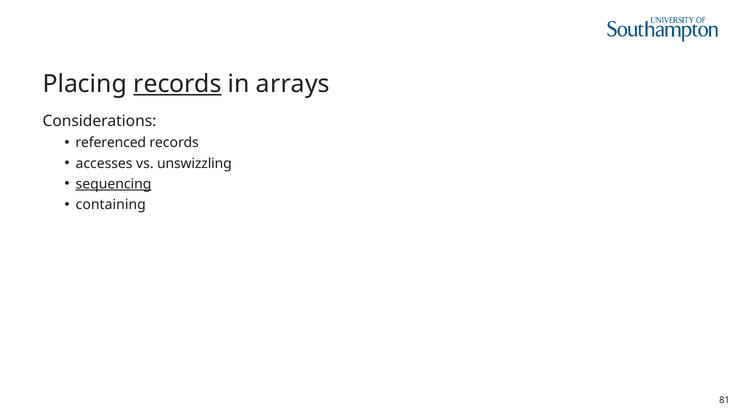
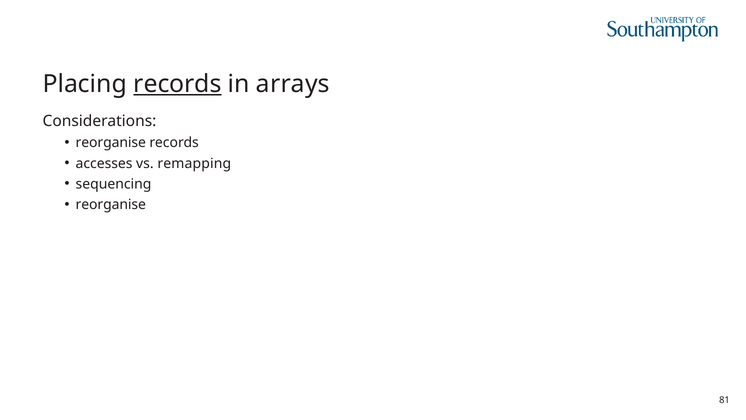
referenced at (111, 143): referenced -> reorganise
unswizzling: unswizzling -> remapping
sequencing underline: present -> none
containing at (111, 205): containing -> reorganise
